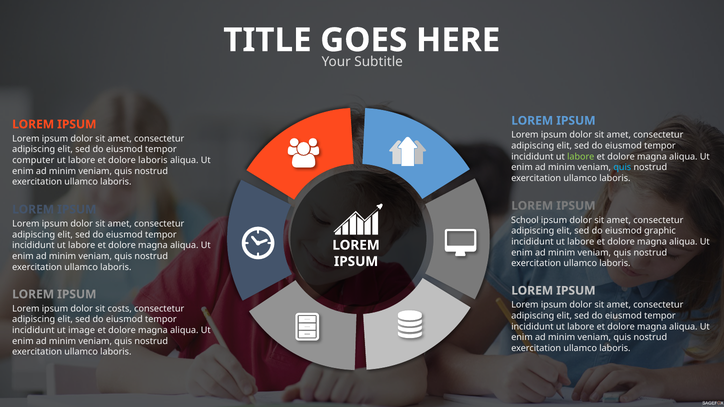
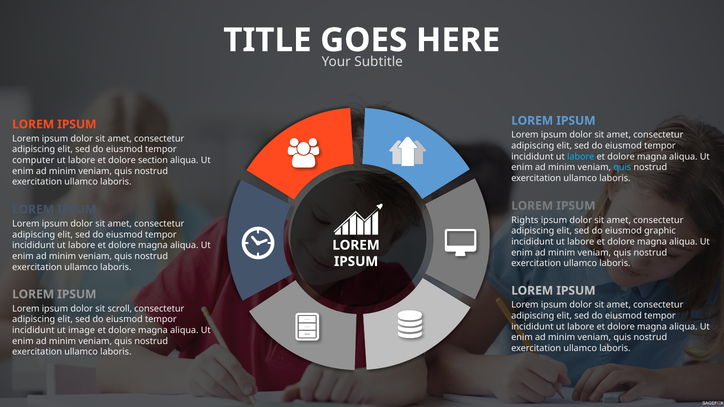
labore at (581, 157) colour: light green -> light blue
dolore laboris: laboris -> section
School: School -> Rights
costs: costs -> scroll
